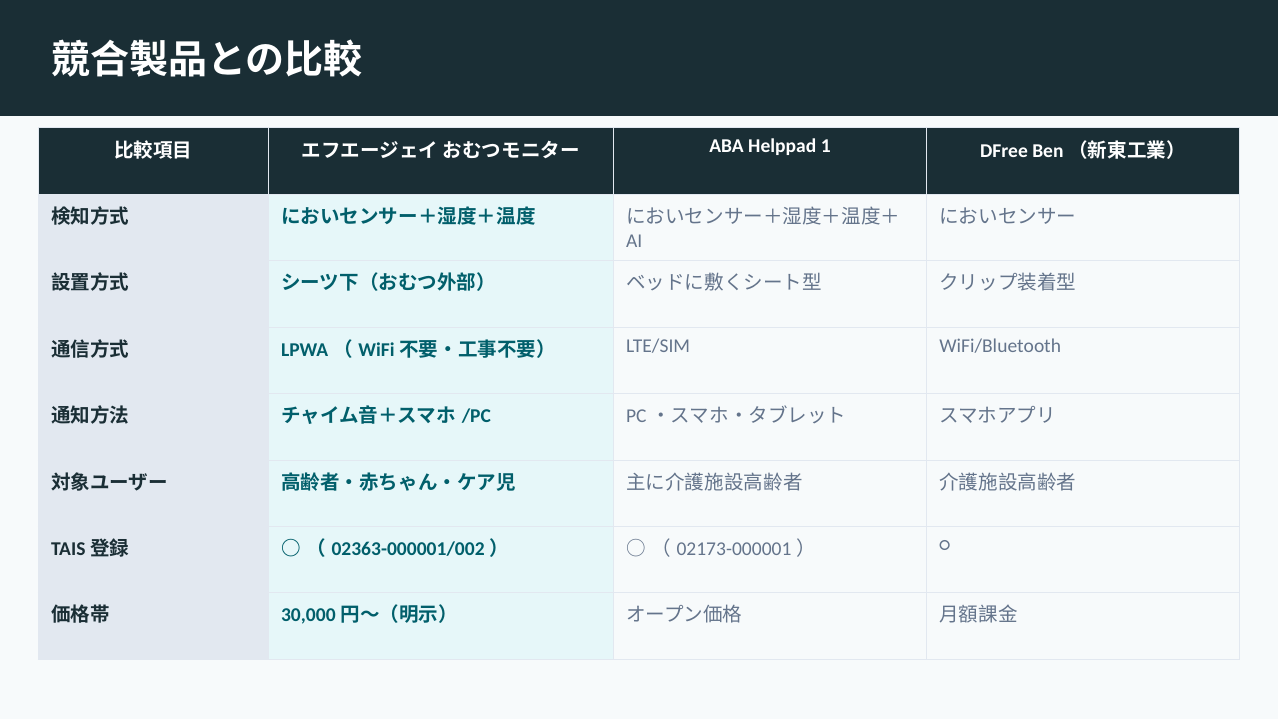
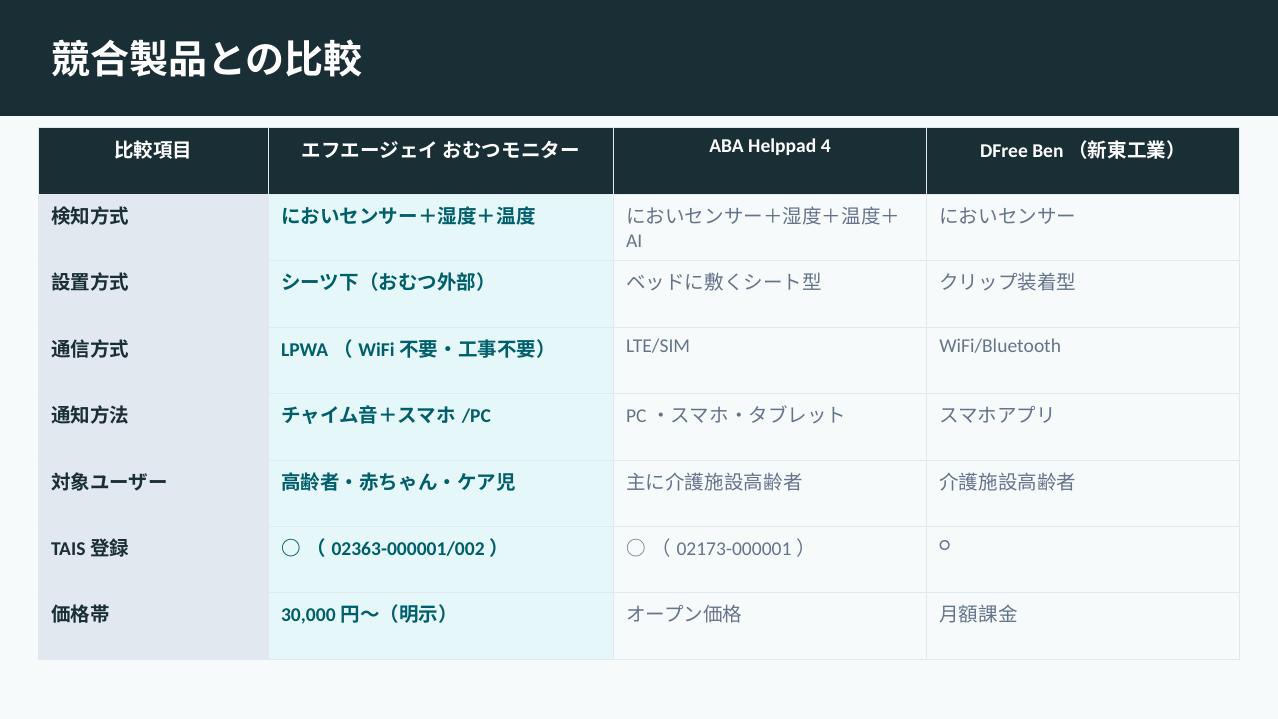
1: 1 -> 4
